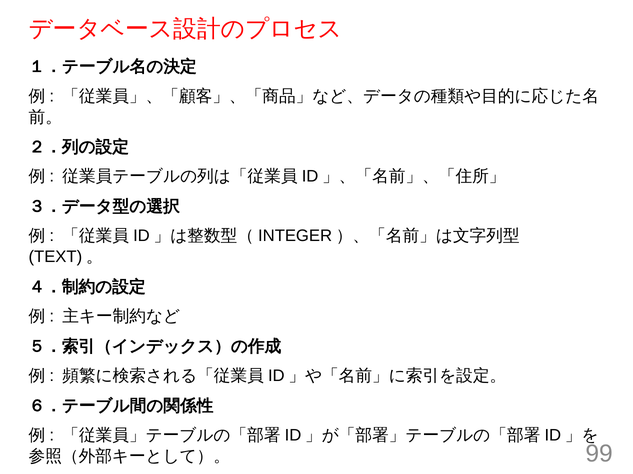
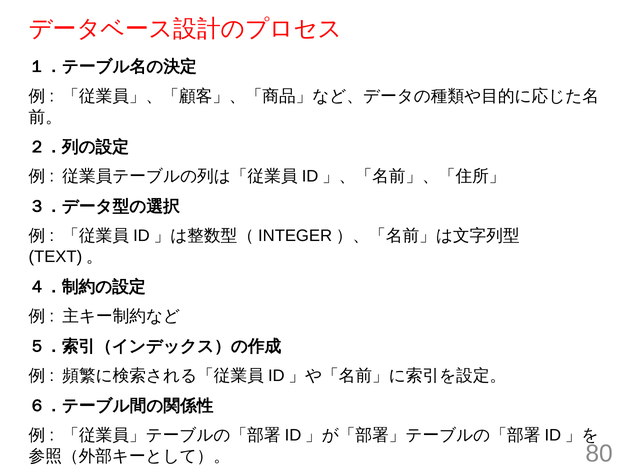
99: 99 -> 80
